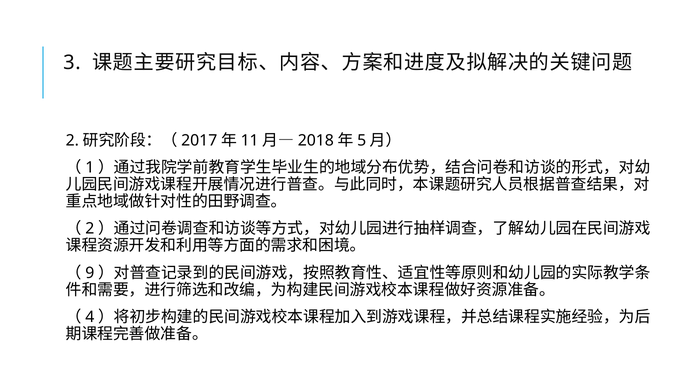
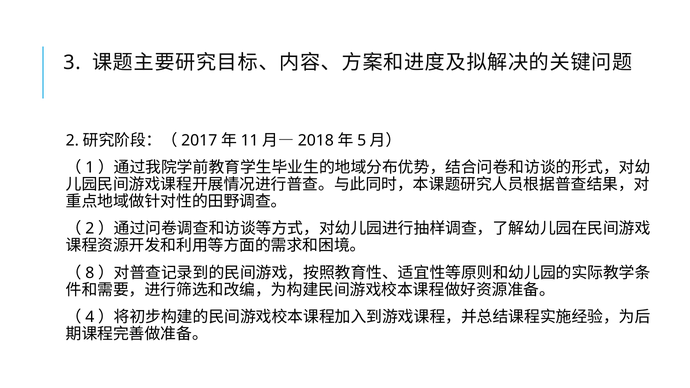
9: 9 -> 8
